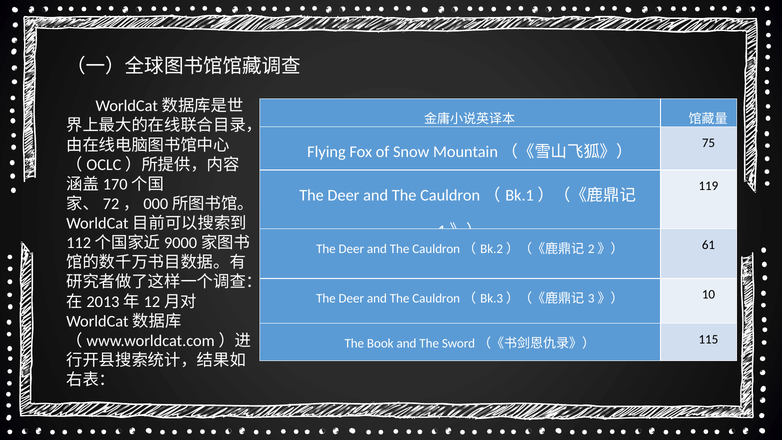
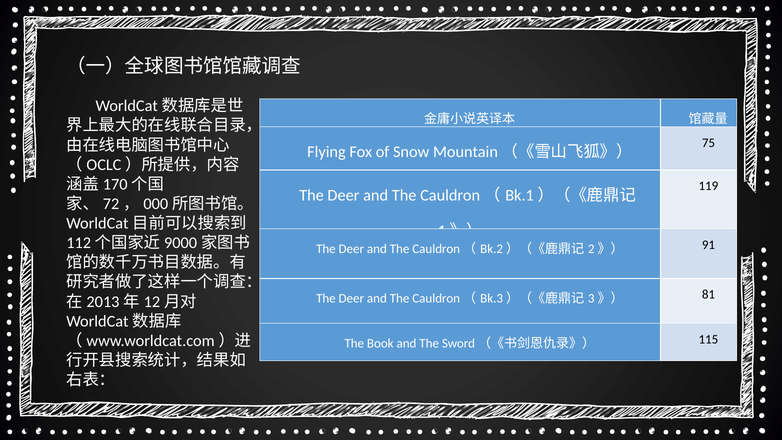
61: 61 -> 91
10: 10 -> 81
